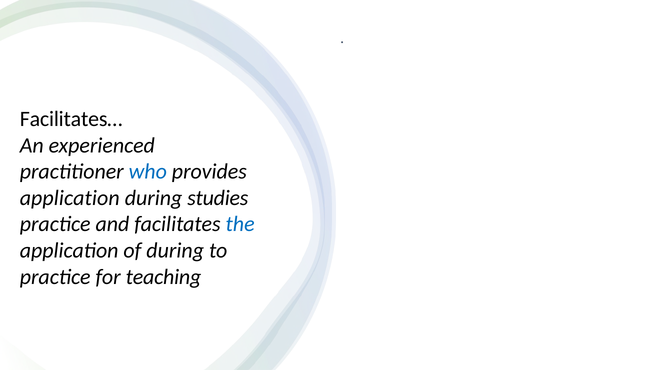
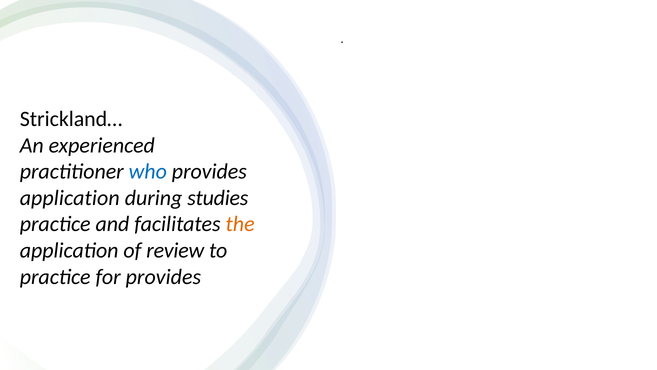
Facilitates…: Facilitates… -> Strickland…
the colour: blue -> orange
of during: during -> review
for teaching: teaching -> provides
